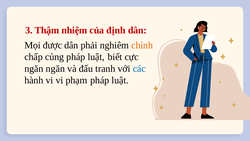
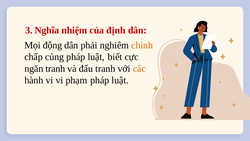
Thậm: Thậm -> Nghĩa
được: được -> động
ngăn ngăn: ngăn -> tranh
các colour: blue -> orange
